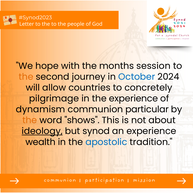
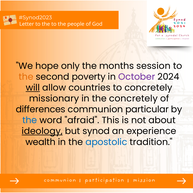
with: with -> only
journey: journey -> poverty
October colour: blue -> purple
will underline: none -> present
pilgrimage: pilgrimage -> missionary
the experience: experience -> concretely
dynamism: dynamism -> differences
the at (30, 120) colour: orange -> blue
shows: shows -> afraid
